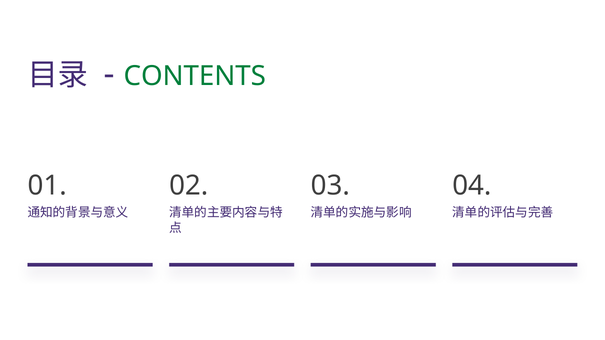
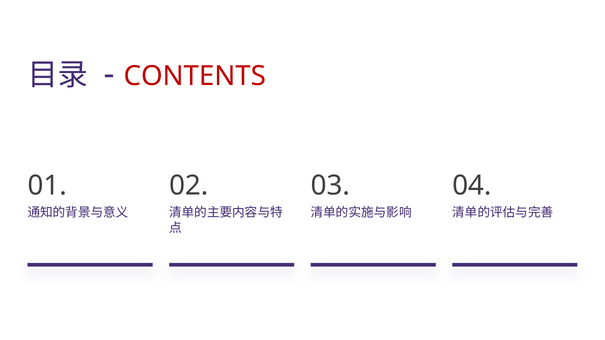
CONTENTS colour: green -> red
